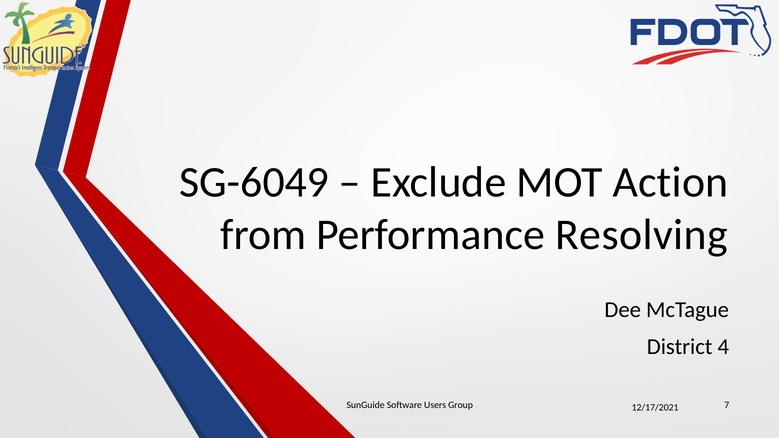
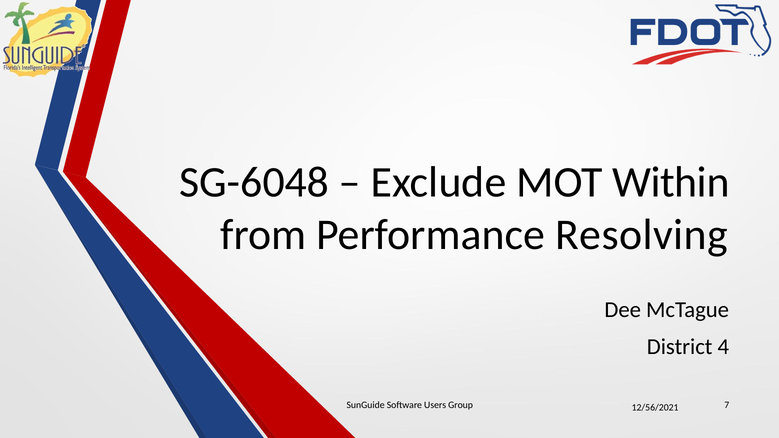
SG-6049: SG-6049 -> SG-6048
Action: Action -> Within
12/17/2021: 12/17/2021 -> 12/56/2021
